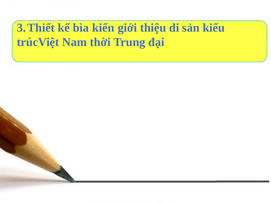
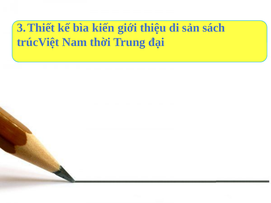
kiểu: kiểu -> sách
